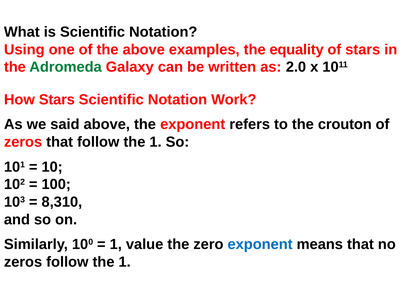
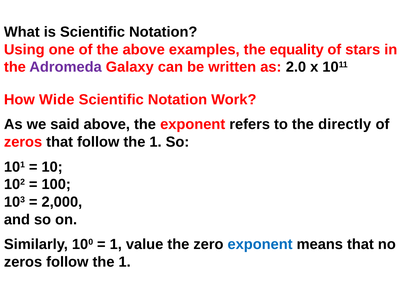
Adromeda colour: green -> purple
How Stars: Stars -> Wide
crouton: crouton -> directly
8,310: 8,310 -> 2,000
